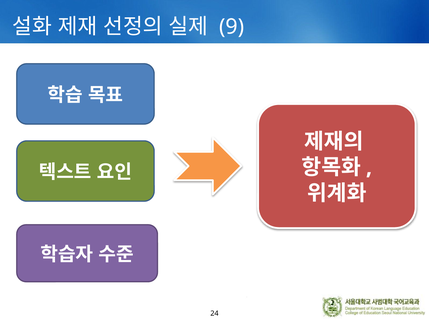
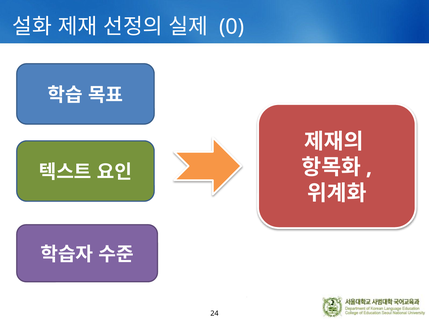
9: 9 -> 0
